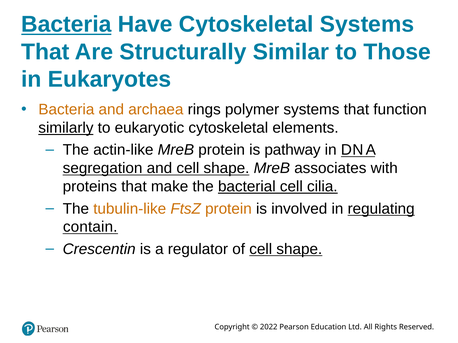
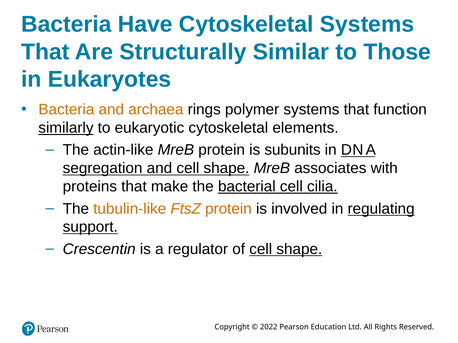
Bacteria at (66, 24) underline: present -> none
pathway: pathway -> subunits
contain: contain -> support
